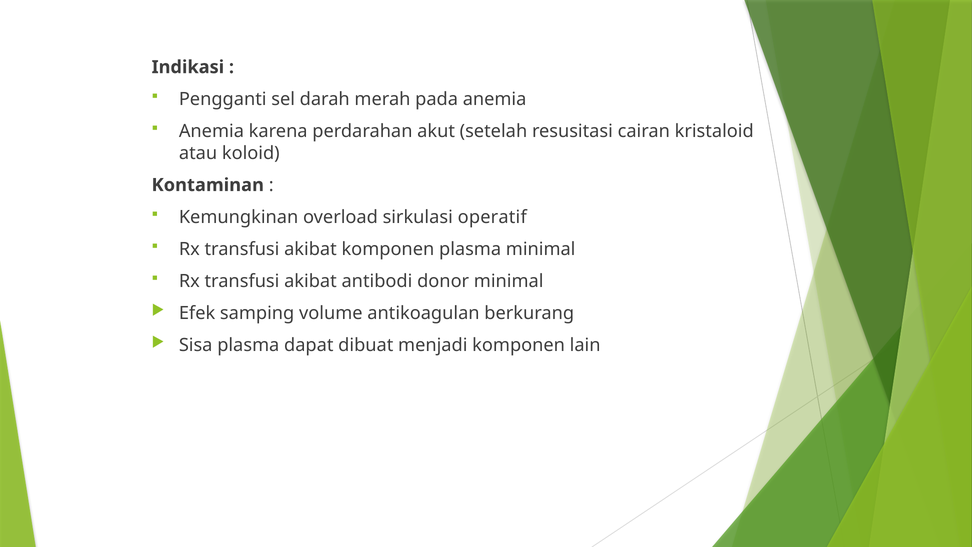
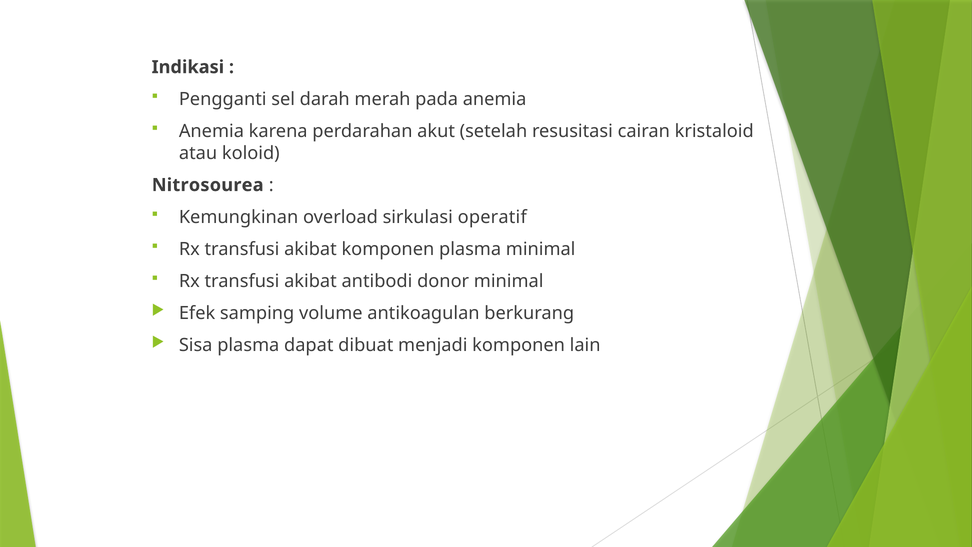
Kontaminan: Kontaminan -> Nitrosourea
